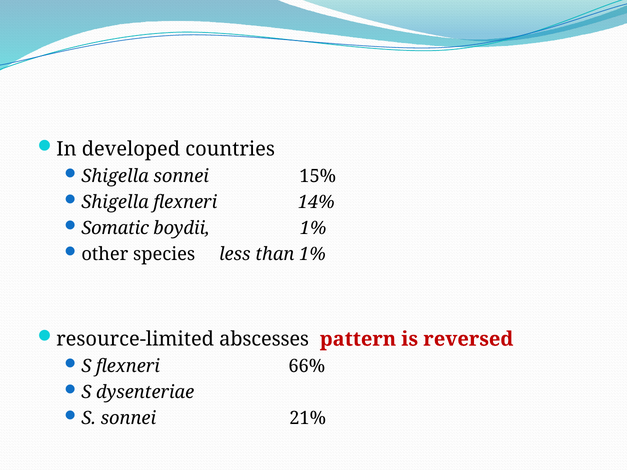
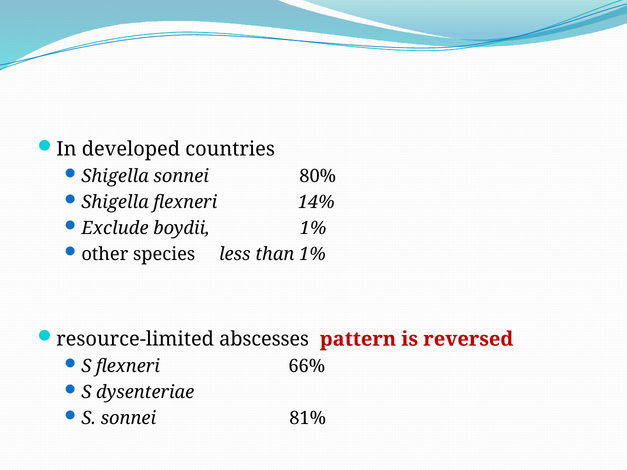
15%: 15% -> 80%
Somatic: Somatic -> Exclude
21%: 21% -> 81%
